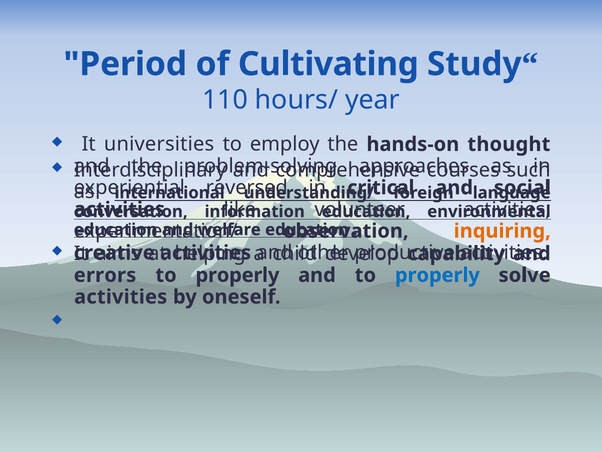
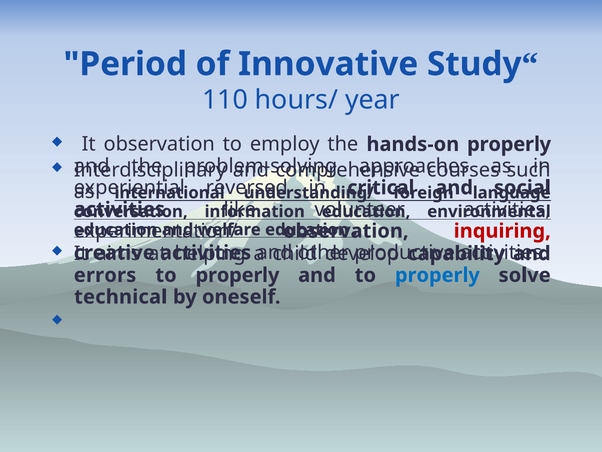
Cultivating: Cultivating -> Innovative
It universities: universities -> observation
hands-on thought: thought -> properly
inquiring colour: orange -> red
activities at (121, 297): activities -> technical
